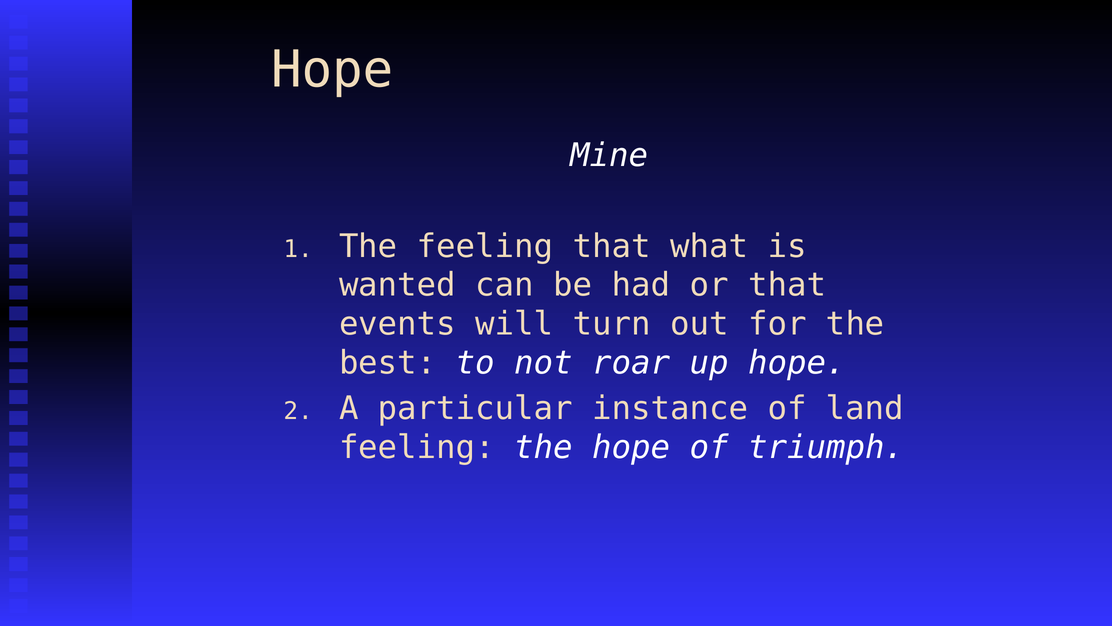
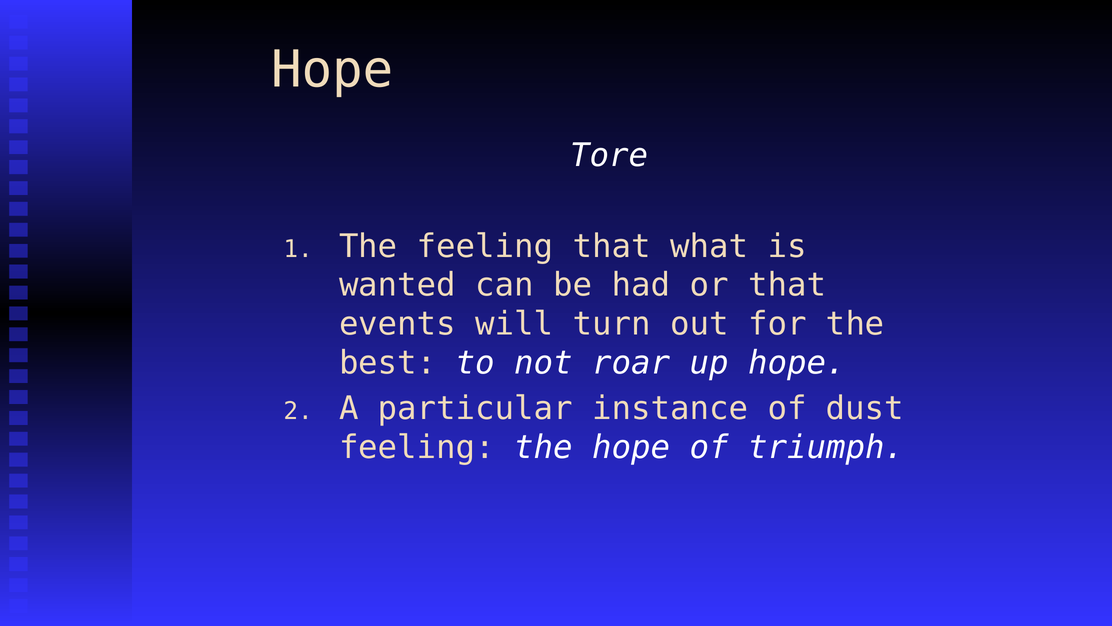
Mine: Mine -> Tore
land: land -> dust
